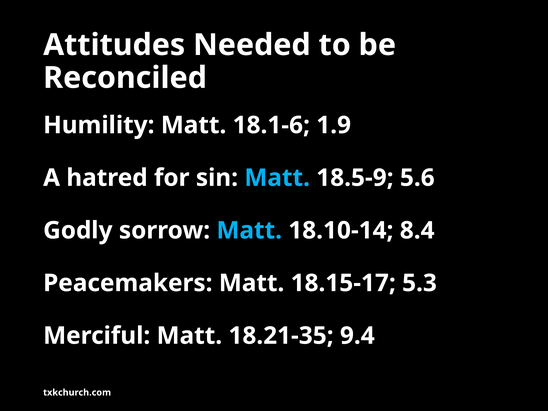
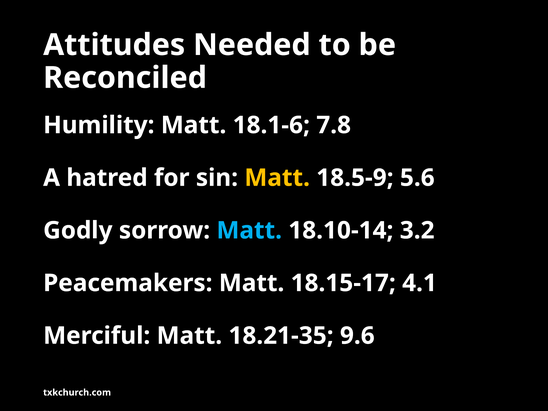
1.9: 1.9 -> 7.8
Matt at (277, 178) colour: light blue -> yellow
8.4: 8.4 -> 3.2
5.3: 5.3 -> 4.1
9.4: 9.4 -> 9.6
